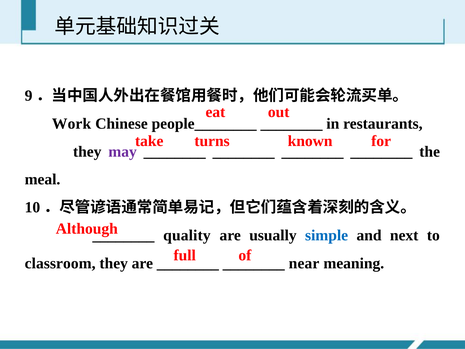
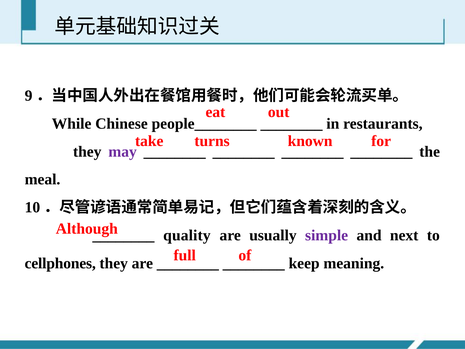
Work: Work -> While
simple colour: blue -> purple
classroom: classroom -> cellphones
near: near -> keep
